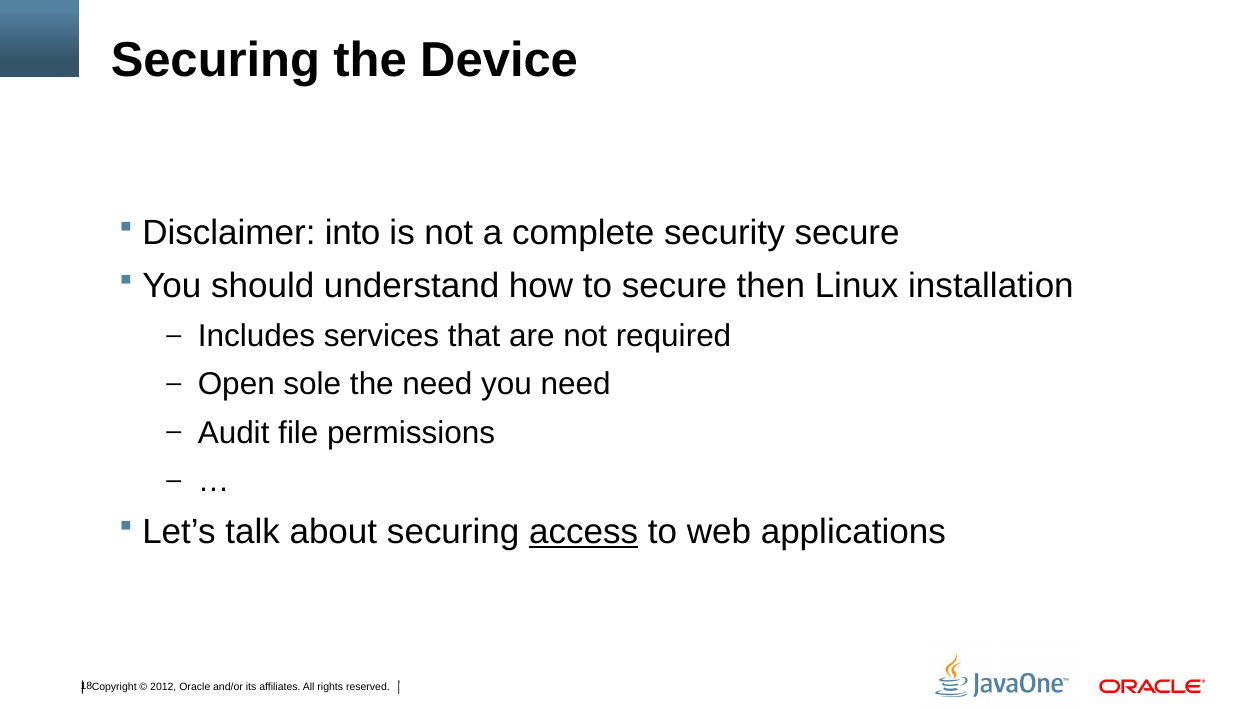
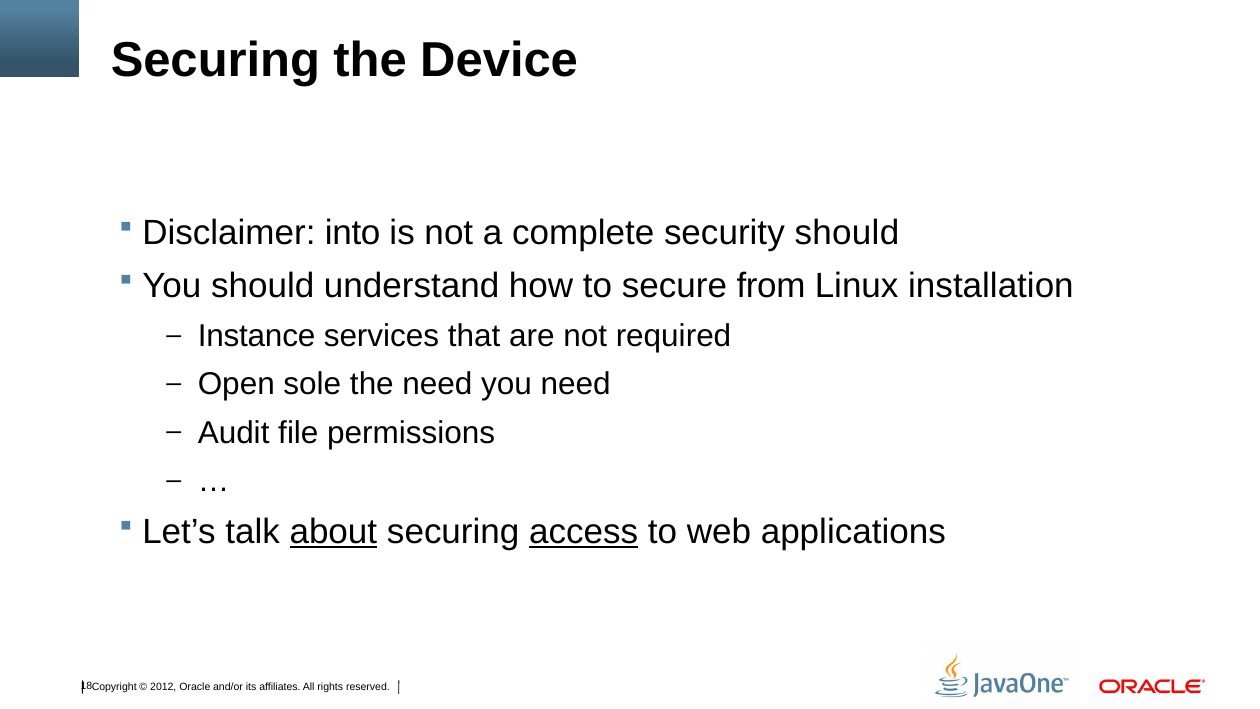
security secure: secure -> should
then: then -> from
Includes: Includes -> Instance
about underline: none -> present
